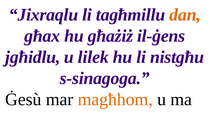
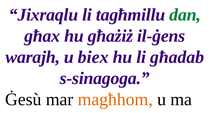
dan colour: orange -> green
jgħidlu: jgħidlu -> warajh
lilek: lilek -> biex
nistgħu: nistgħu -> għadab
